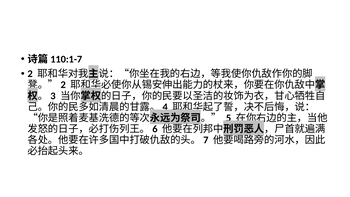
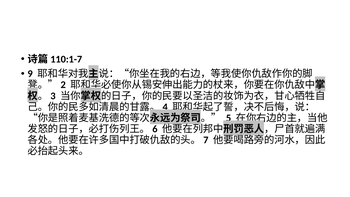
2: 2 -> 9
